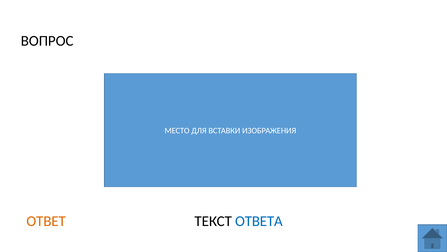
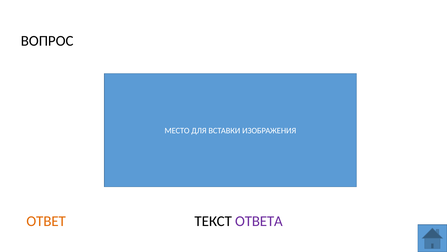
ОТВЕТА colour: blue -> purple
